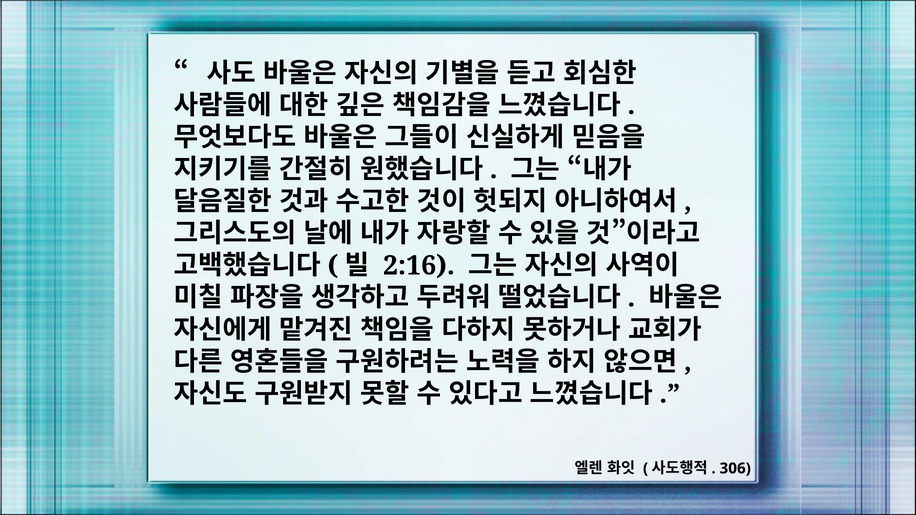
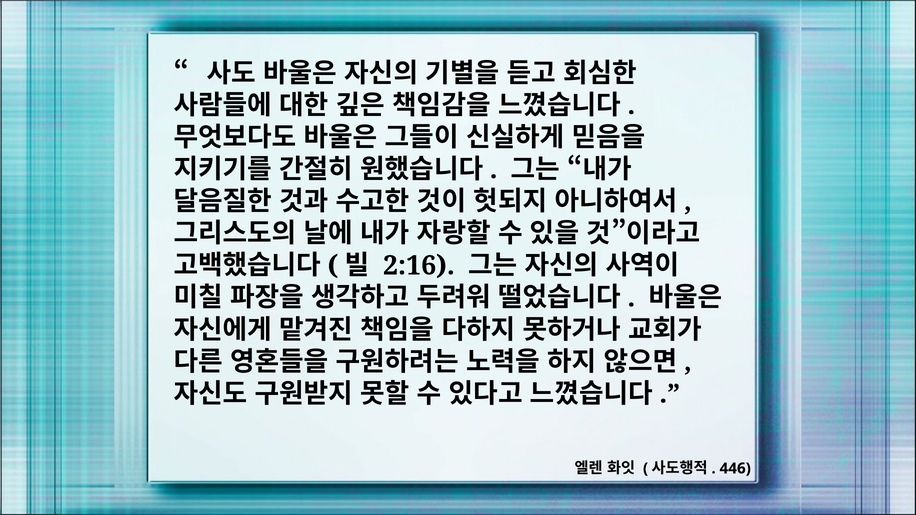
306: 306 -> 446
